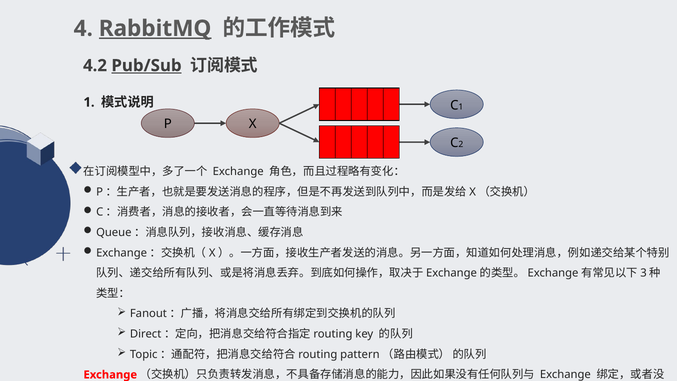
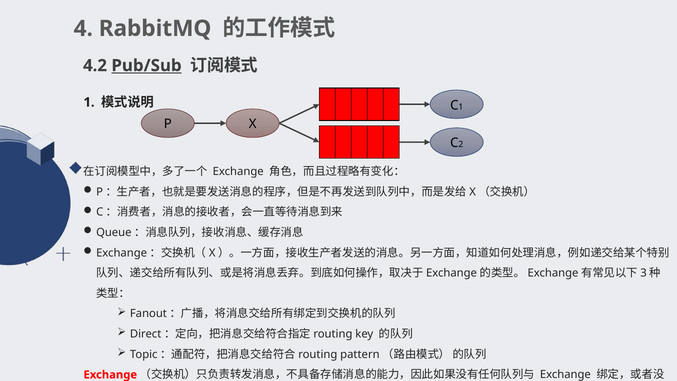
RabbitMQ underline: present -> none
